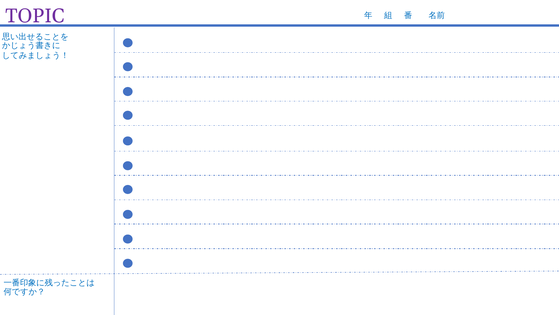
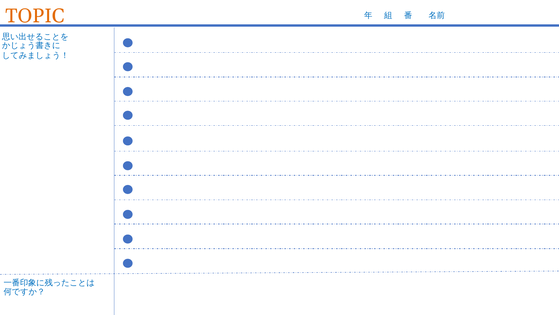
TOPIC colour: purple -> orange
